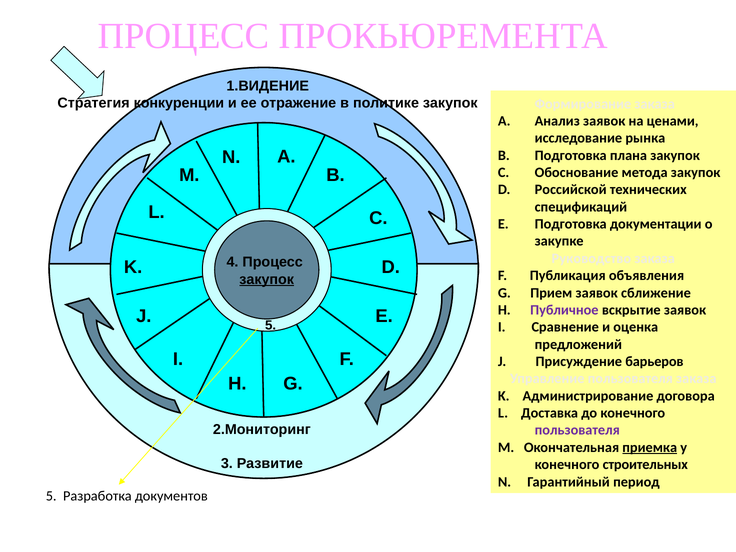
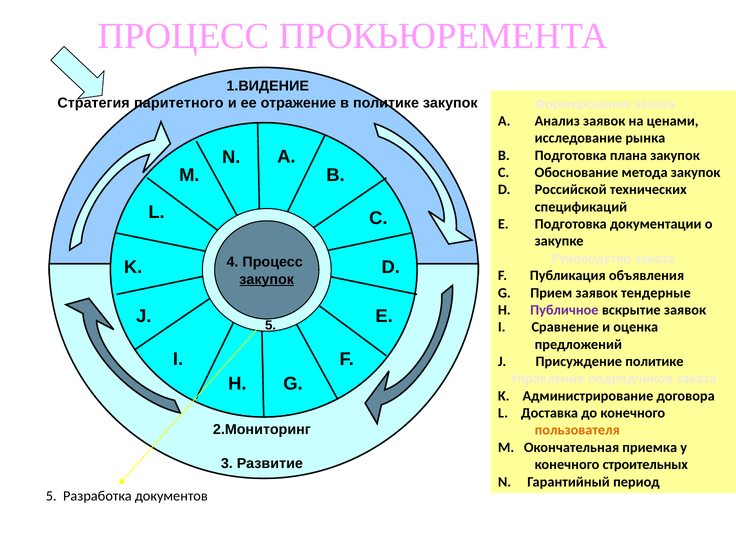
конкуренции: конкуренции -> паритетного
сближение: сближение -> тендерные
Присуждение барьеров: барьеров -> политике
Управление пользователя: пользователя -> подрядчиков
пользователя at (577, 430) colour: purple -> orange
приемка underline: present -> none
